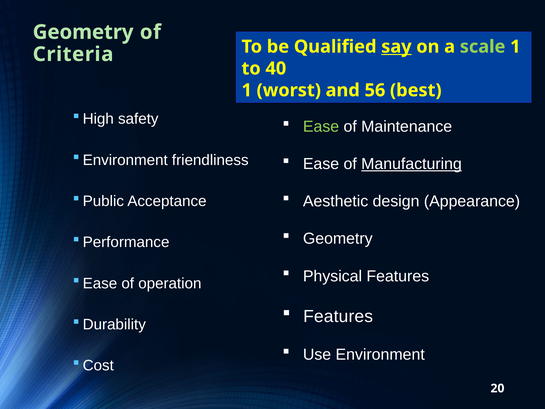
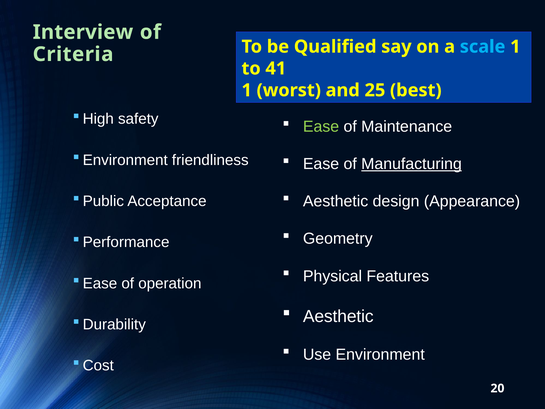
Geometry at (83, 32): Geometry -> Interview
say underline: present -> none
scale colour: light green -> light blue
40: 40 -> 41
56: 56 -> 25
Features at (338, 316): Features -> Aesthetic
